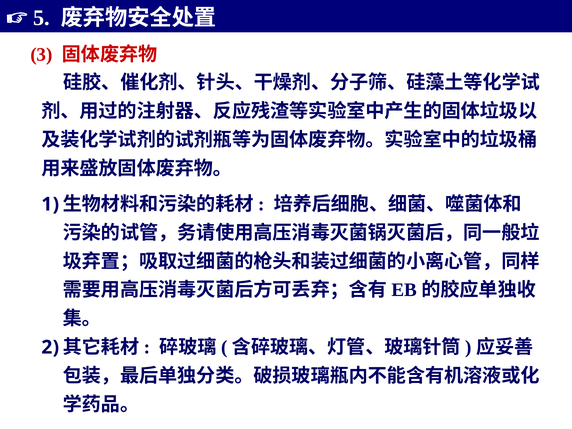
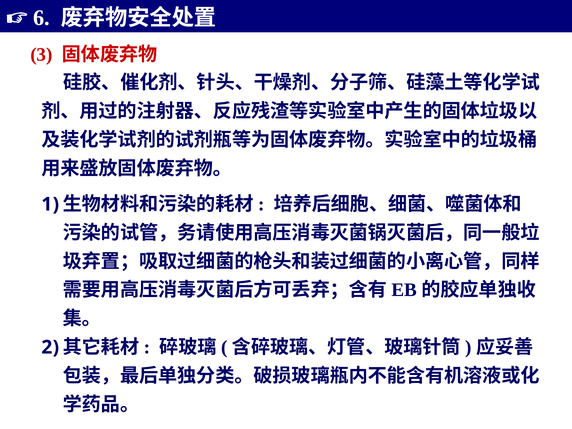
5: 5 -> 6
